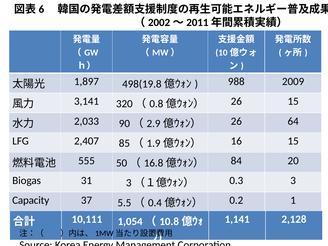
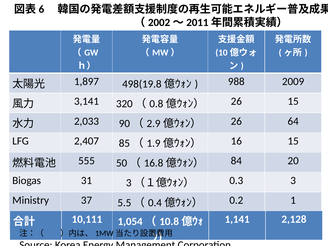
Capacity: Capacity -> Ministry
